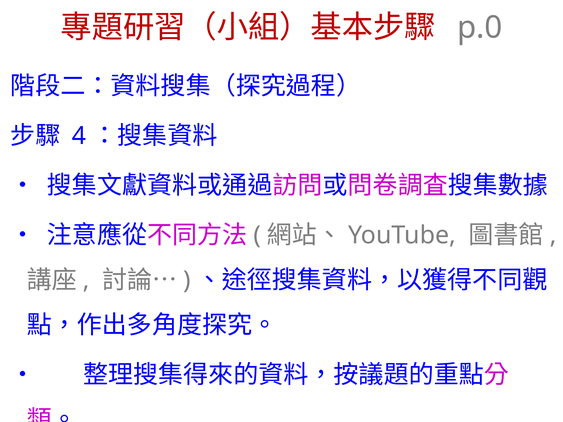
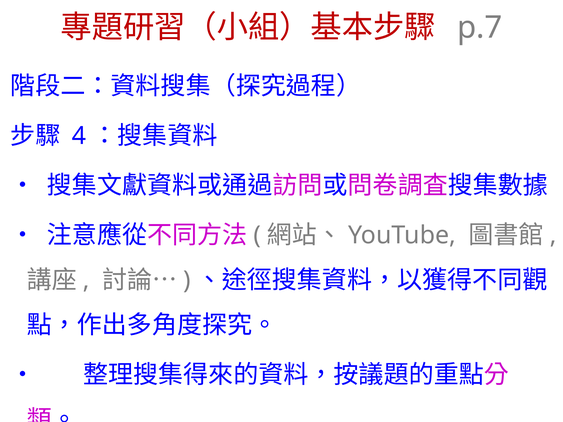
p.0: p.0 -> p.7
